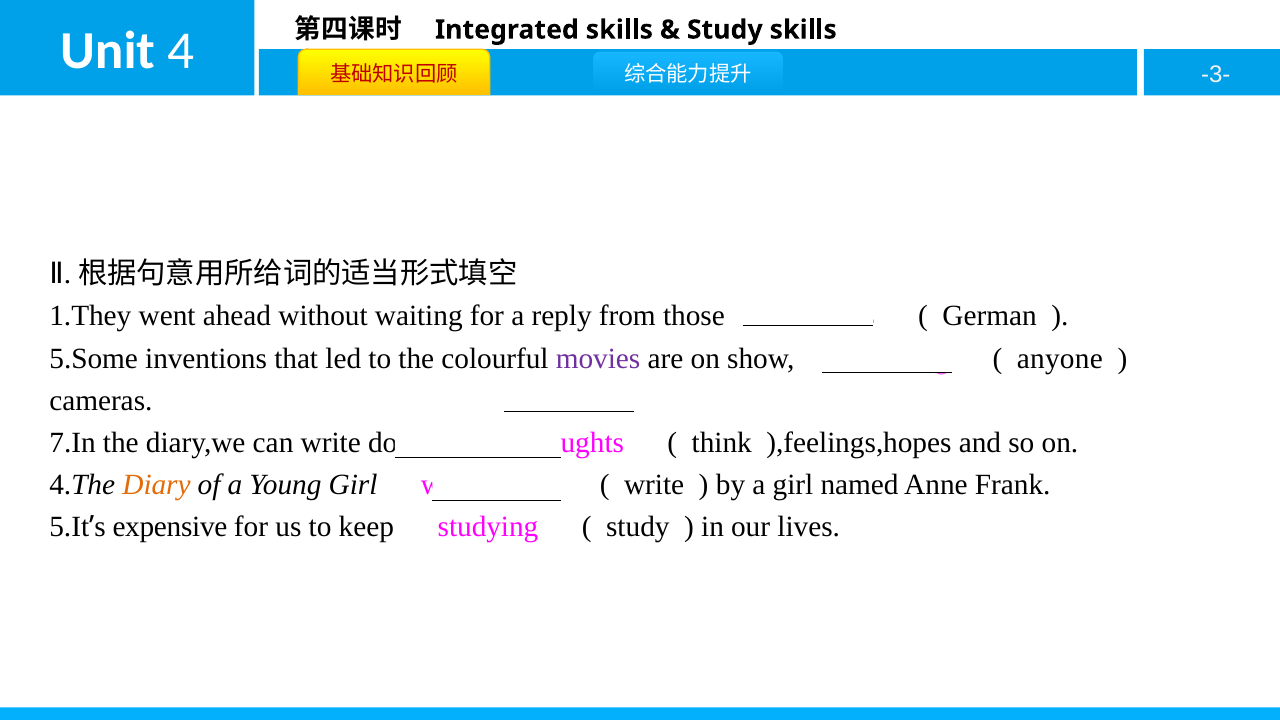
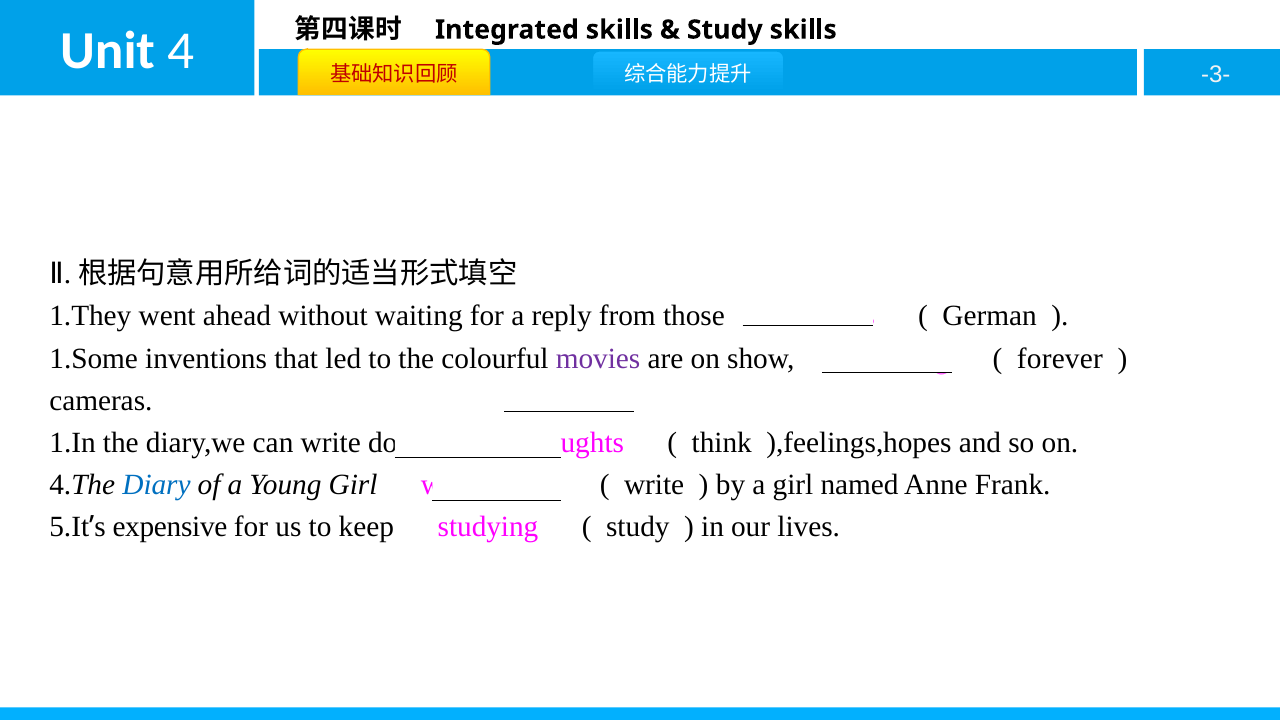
5.Some: 5.Some -> 1.Some
anyone: anyone -> forever
7.In: 7.In -> 1.In
Diary colour: orange -> blue
